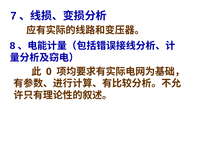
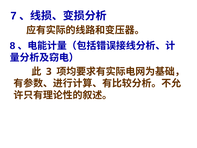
0: 0 -> 3
